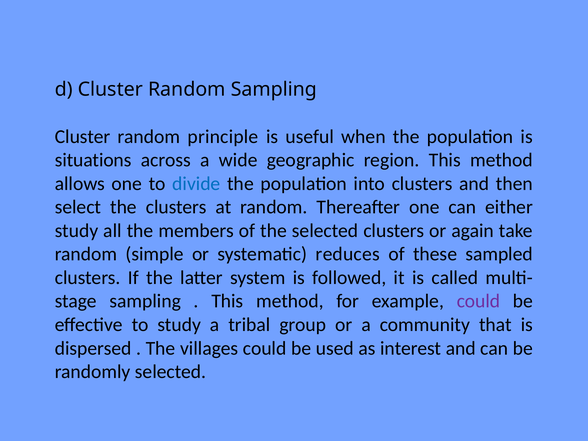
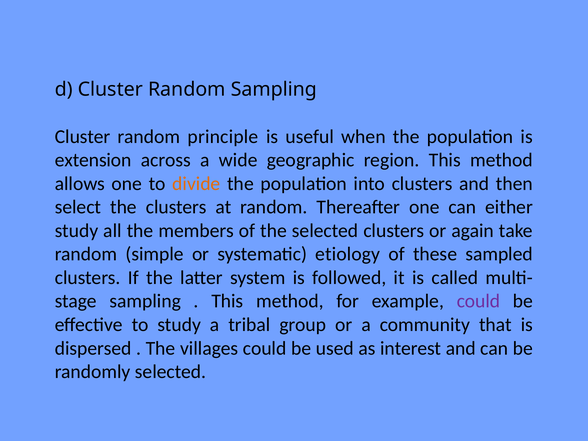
situations: situations -> extension
divide colour: blue -> orange
reduces: reduces -> etiology
